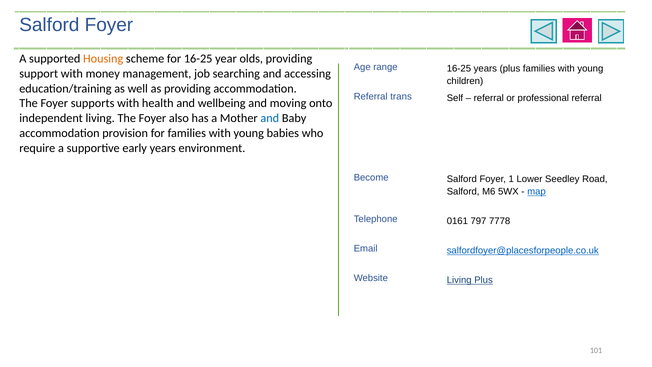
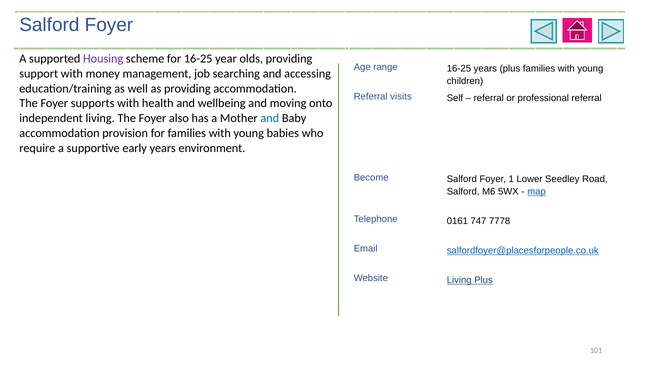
Housing colour: orange -> purple
trans: trans -> visits
797: 797 -> 747
